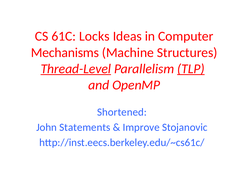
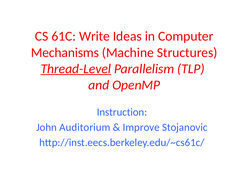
Locks: Locks -> Write
TLP underline: present -> none
Shortened: Shortened -> Instruction
Statements: Statements -> Auditorium
